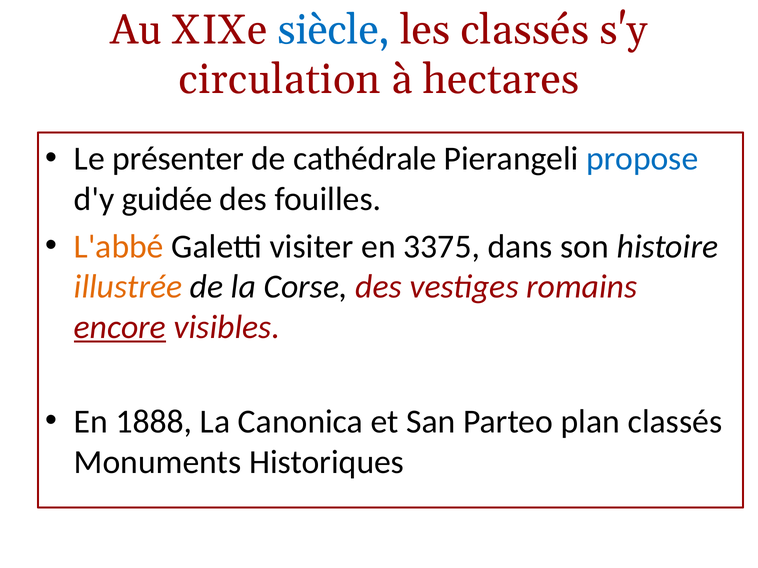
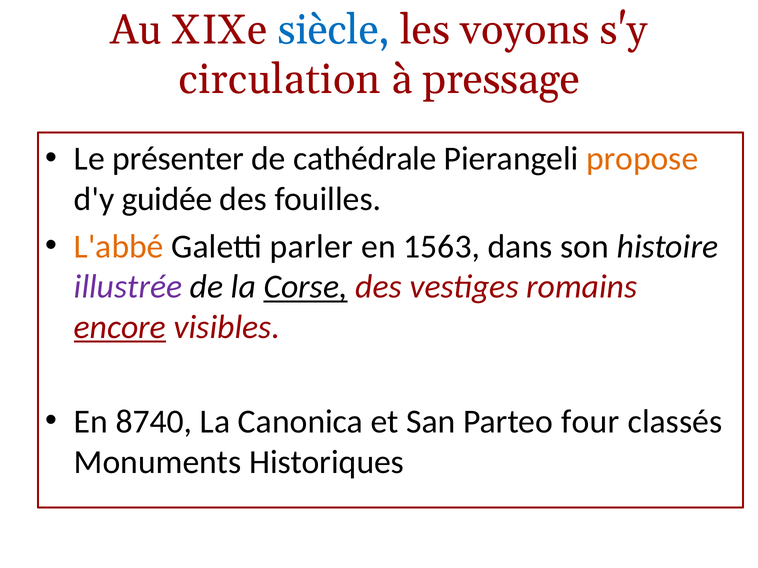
les classés: classés -> voyons
hectares: hectares -> pressage
propose colour: blue -> orange
visiter: visiter -> parler
3375: 3375 -> 1563
illustrée colour: orange -> purple
Corse underline: none -> present
1888: 1888 -> 8740
plan: plan -> four
